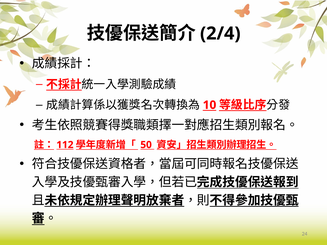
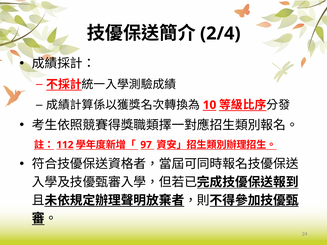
50: 50 -> 97
